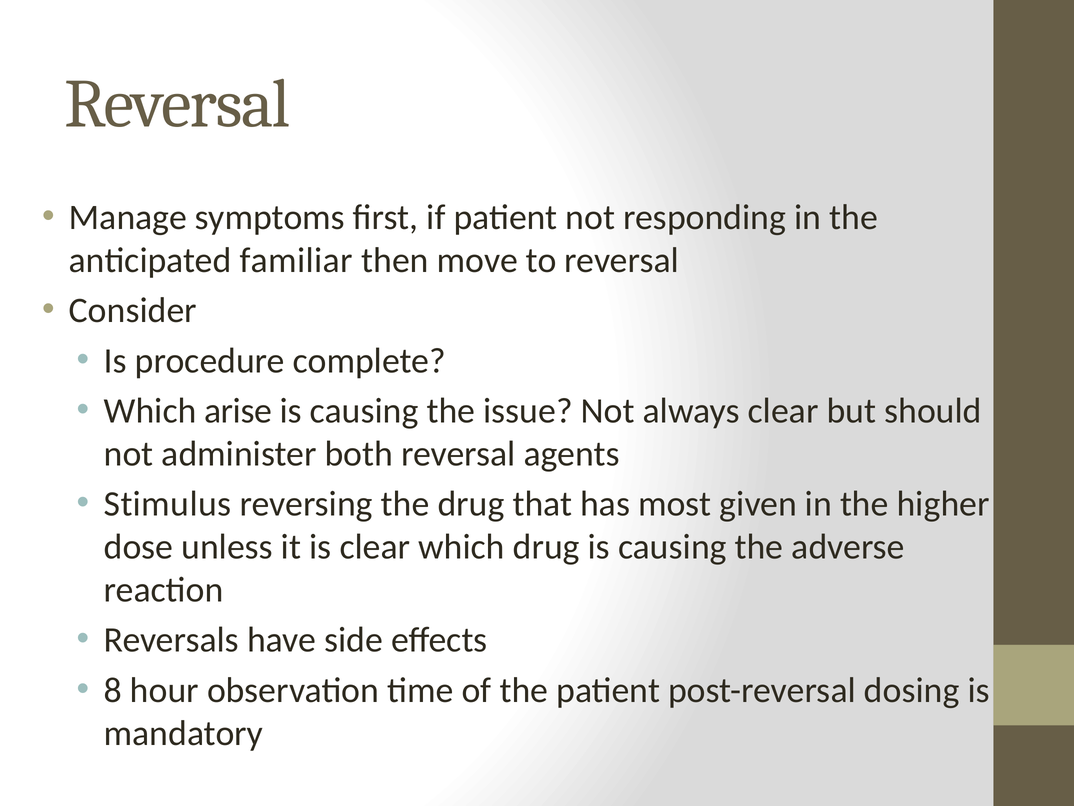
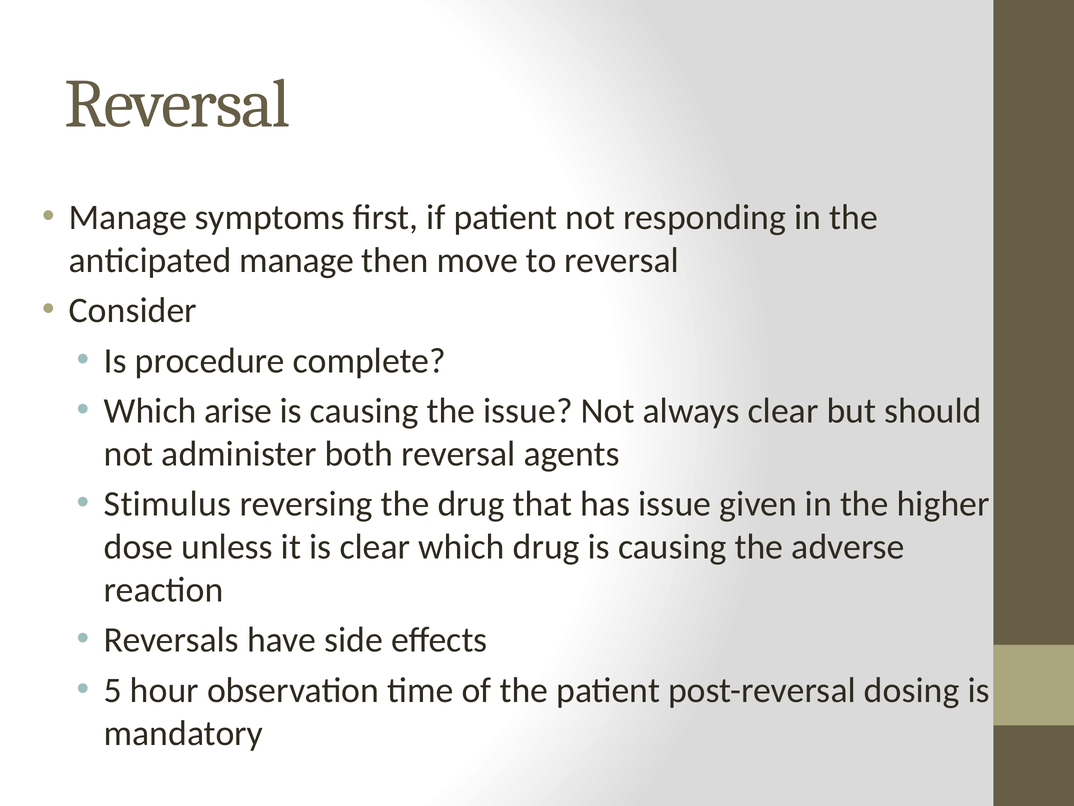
anticipated familiar: familiar -> manage
has most: most -> issue
8: 8 -> 5
